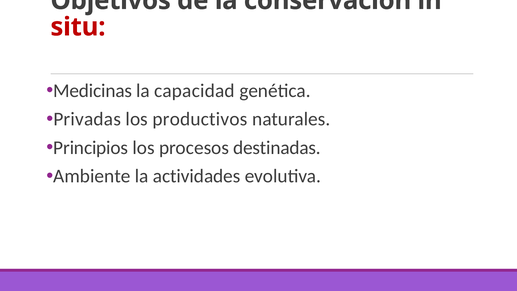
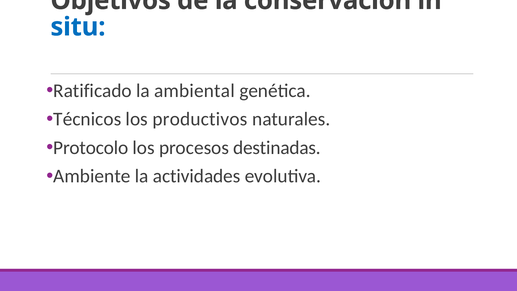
situ colour: red -> blue
Medicinas: Medicinas -> Ratificado
capacidad: capacidad -> ambiental
Privadas: Privadas -> Técnicos
Principios: Principios -> Protocolo
